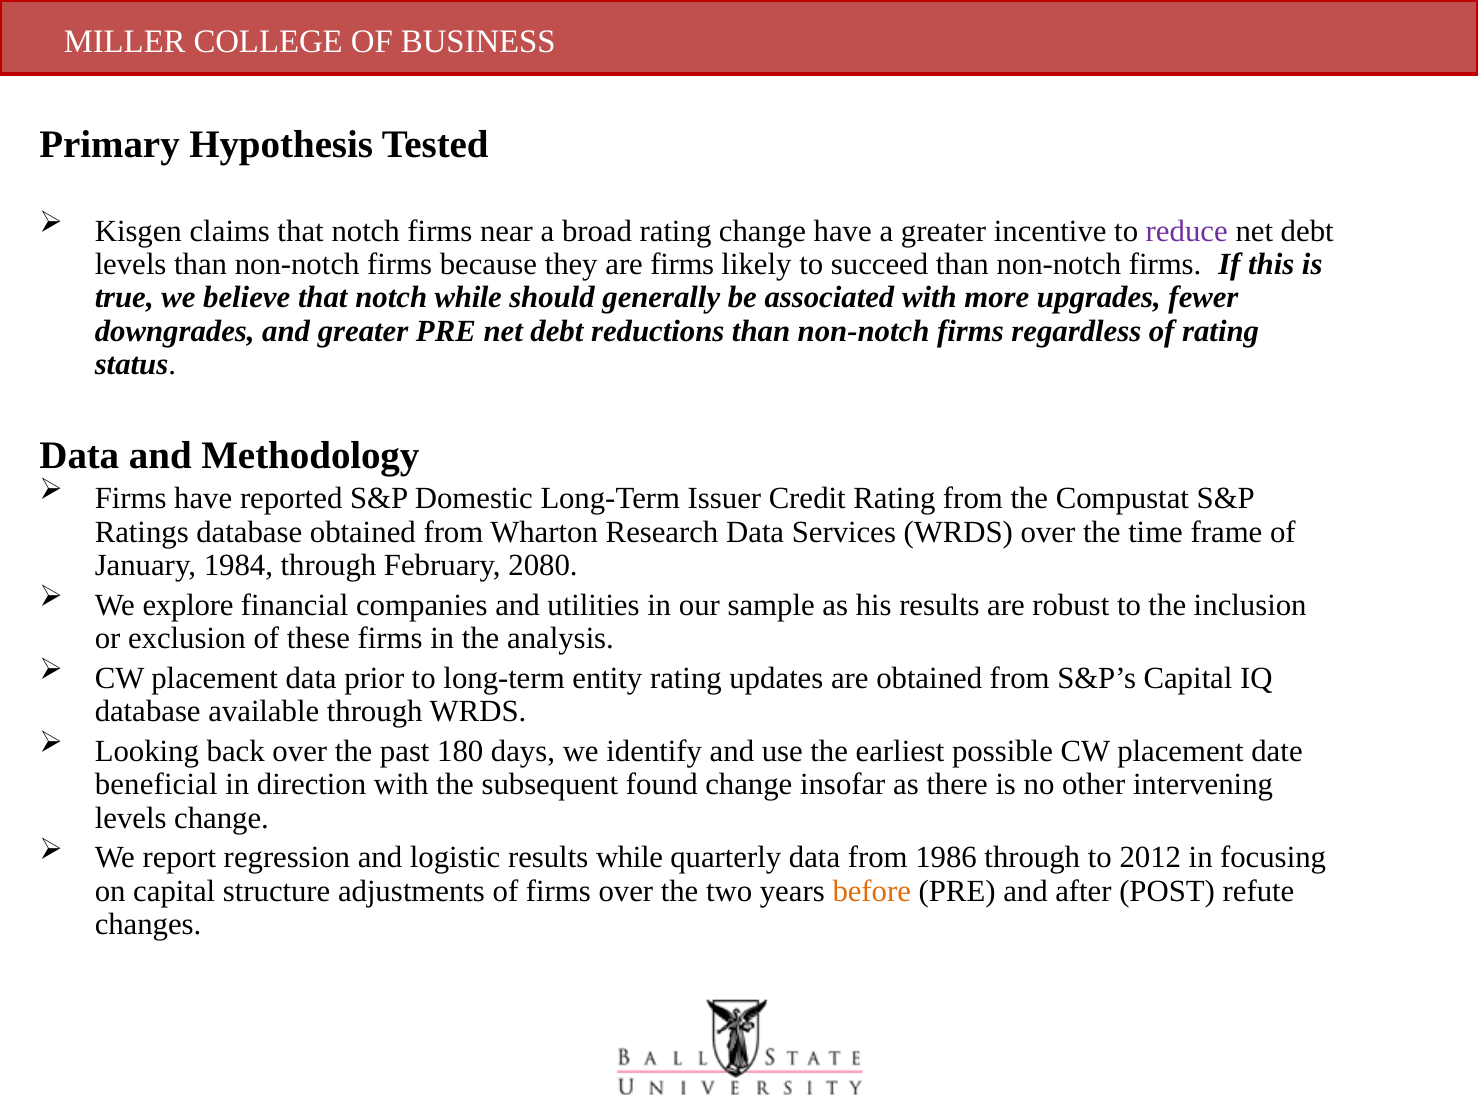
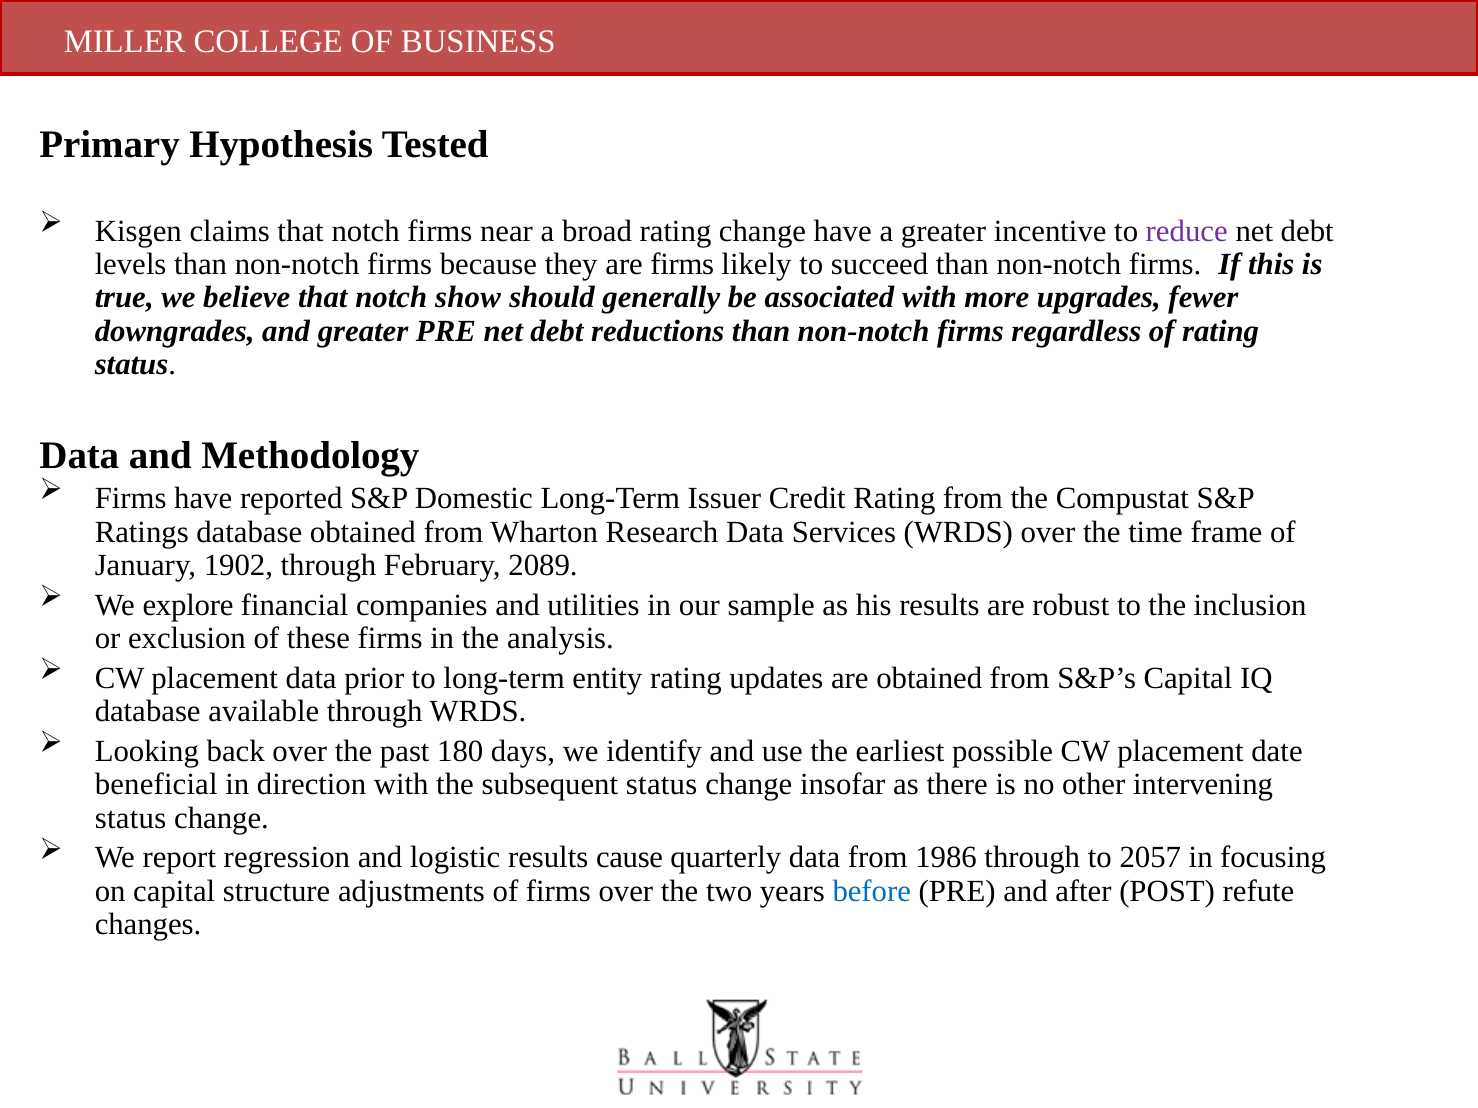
notch while: while -> show
1984: 1984 -> 1902
2080: 2080 -> 2089
subsequent found: found -> status
levels at (131, 818): levels -> status
results while: while -> cause
2012: 2012 -> 2057
before colour: orange -> blue
